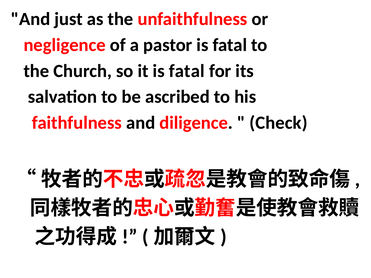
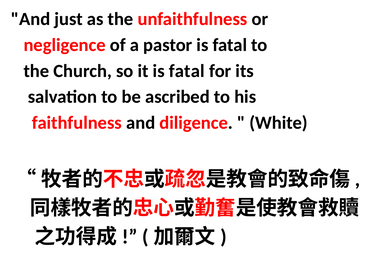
Check: Check -> White
